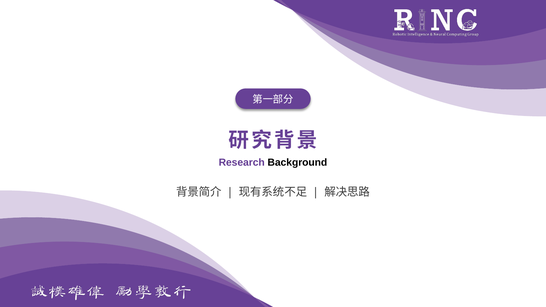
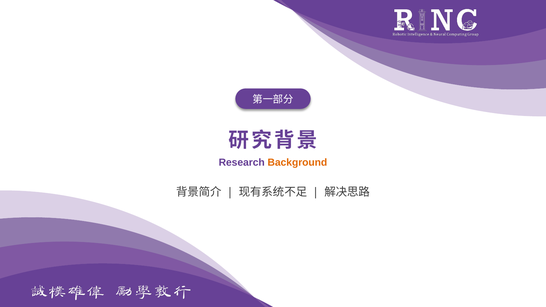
Background colour: black -> orange
